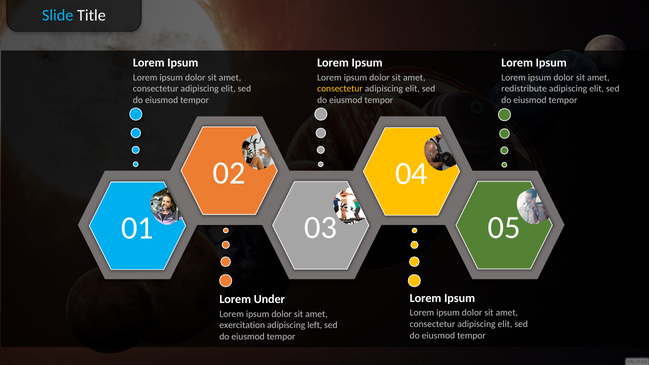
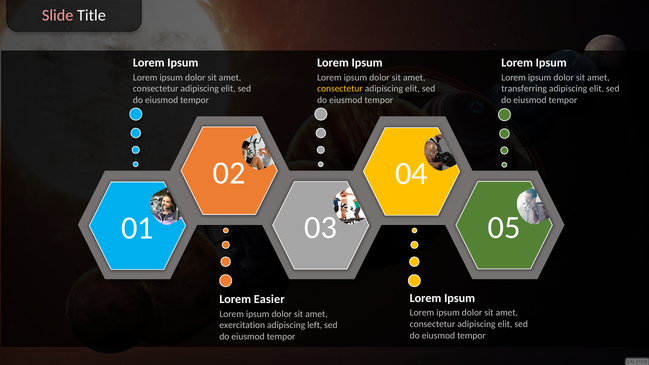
Slide colour: light blue -> pink
redistribute: redistribute -> transferring
Under: Under -> Easier
